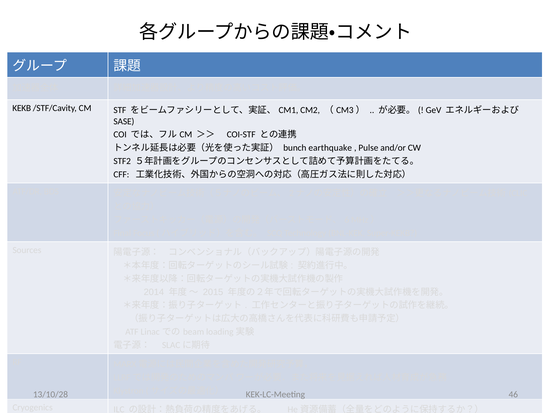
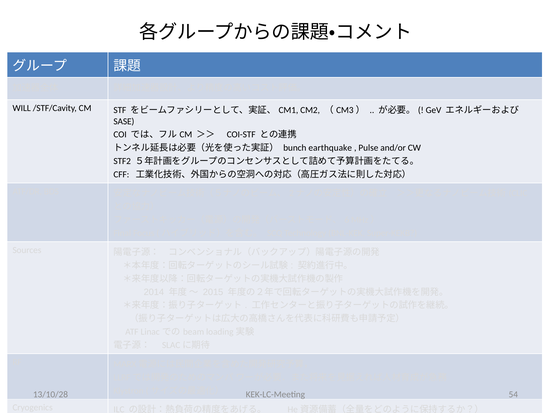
KEKB: KEKB -> WILL
46: 46 -> 54
